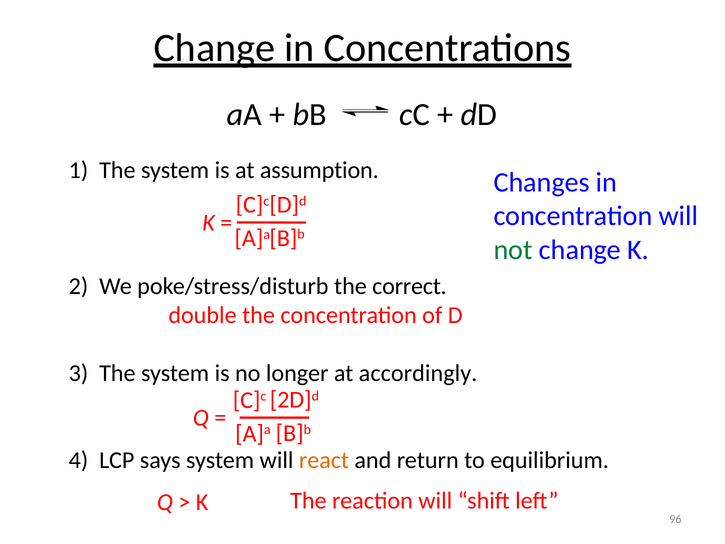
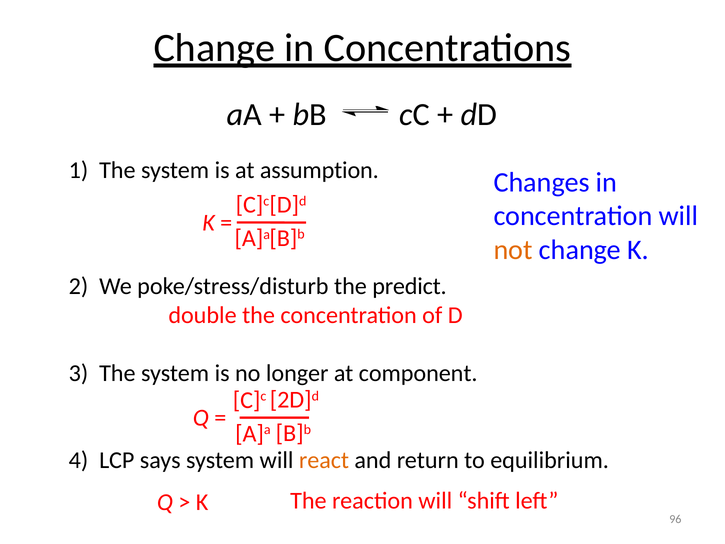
not colour: green -> orange
correct: correct -> predict
accordingly: accordingly -> component
